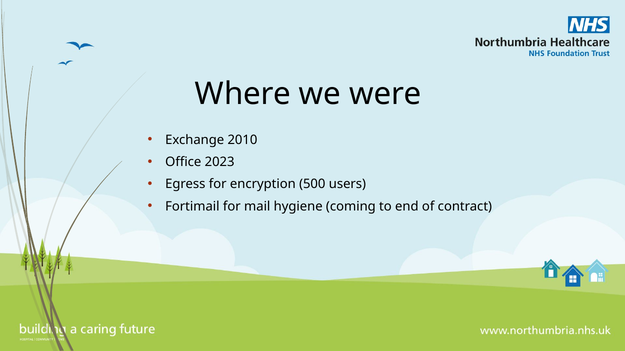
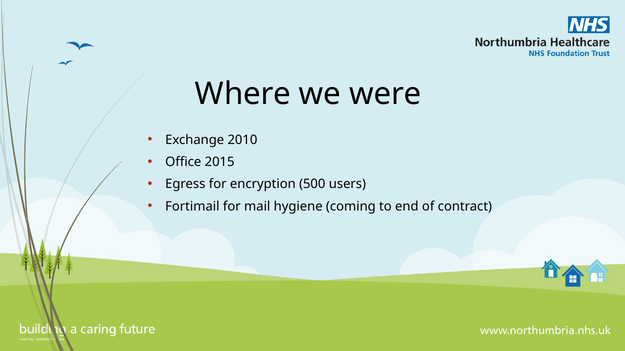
2023: 2023 -> 2015
